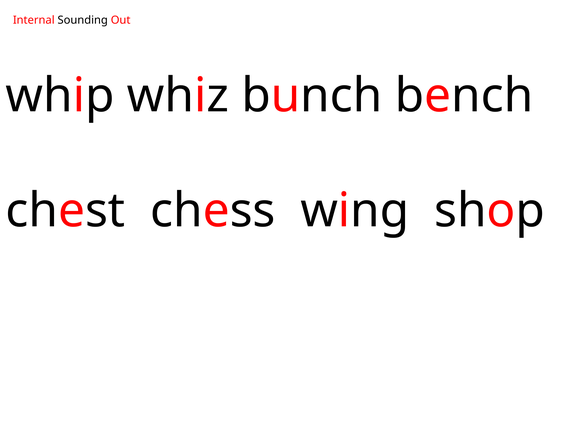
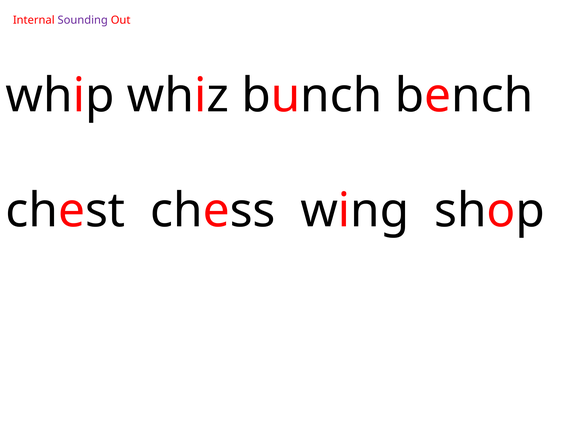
Sounding colour: black -> purple
